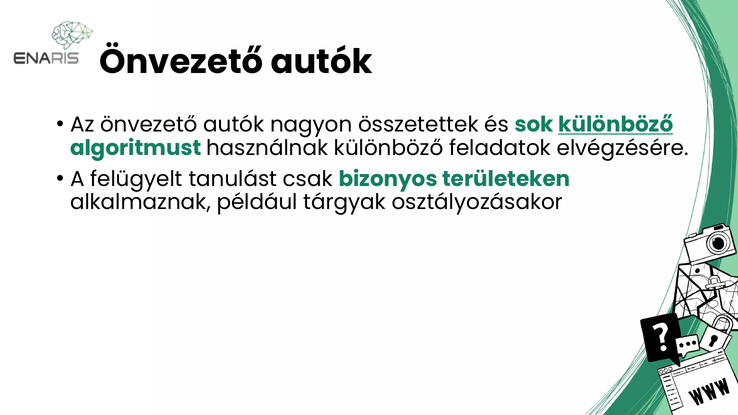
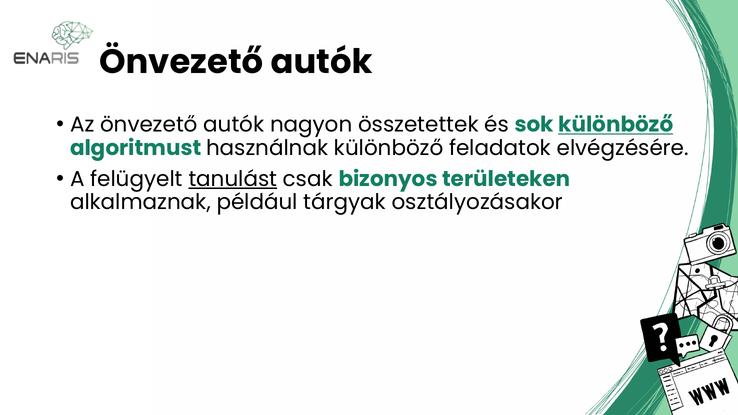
tanulást underline: none -> present
